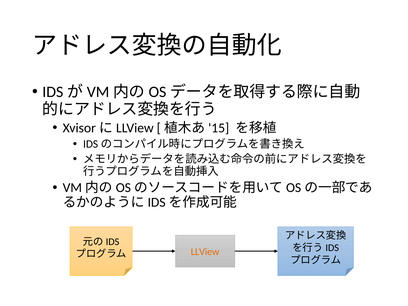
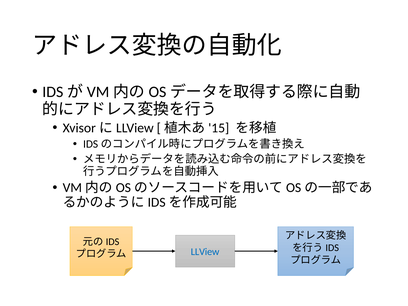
LLView colour: orange -> blue
